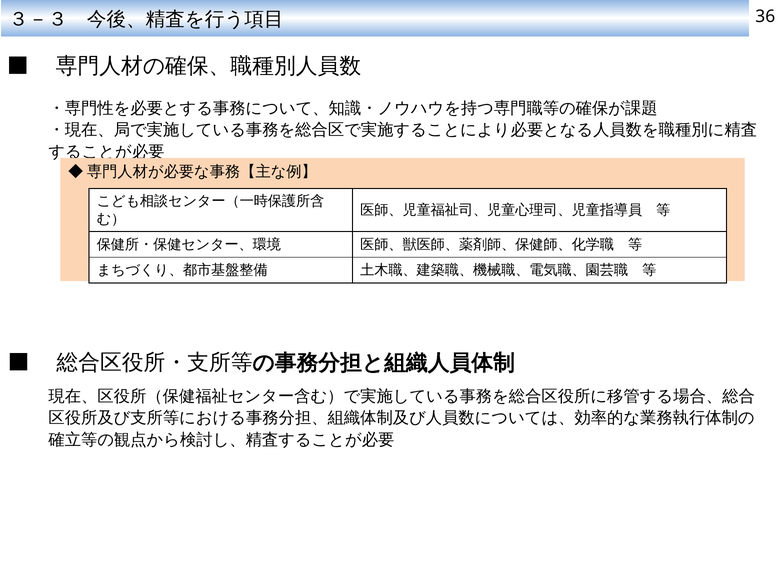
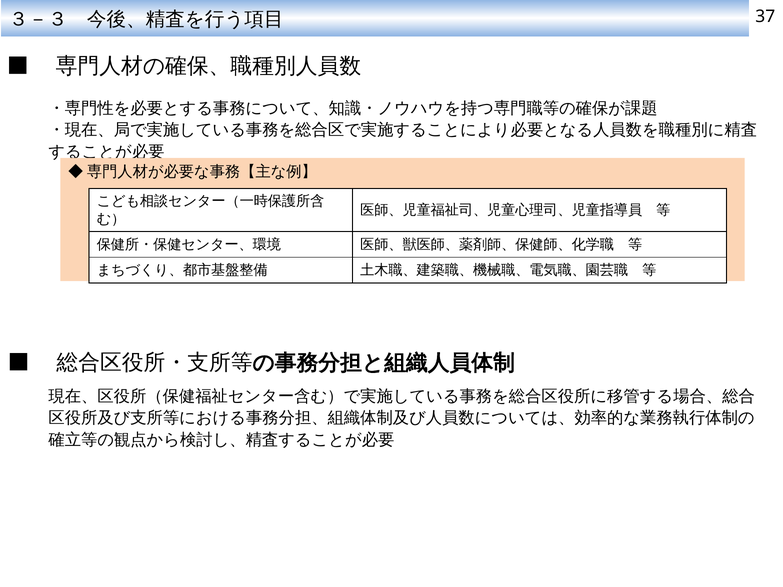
36: 36 -> 37
